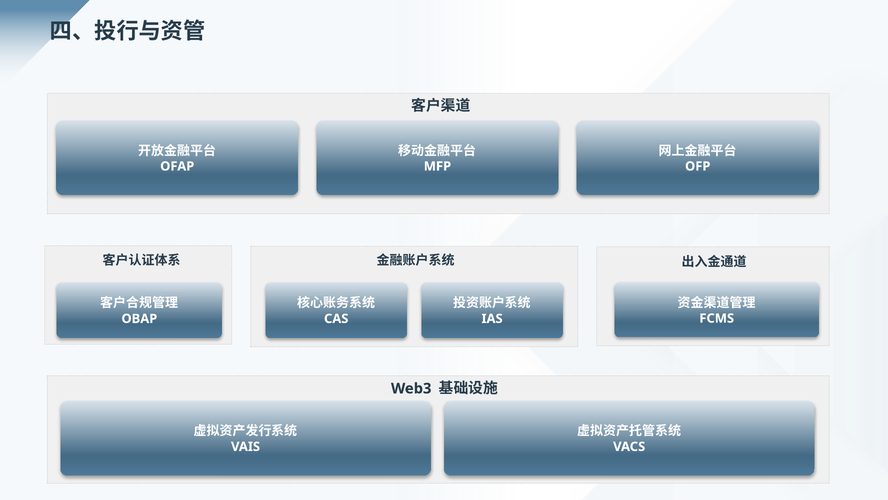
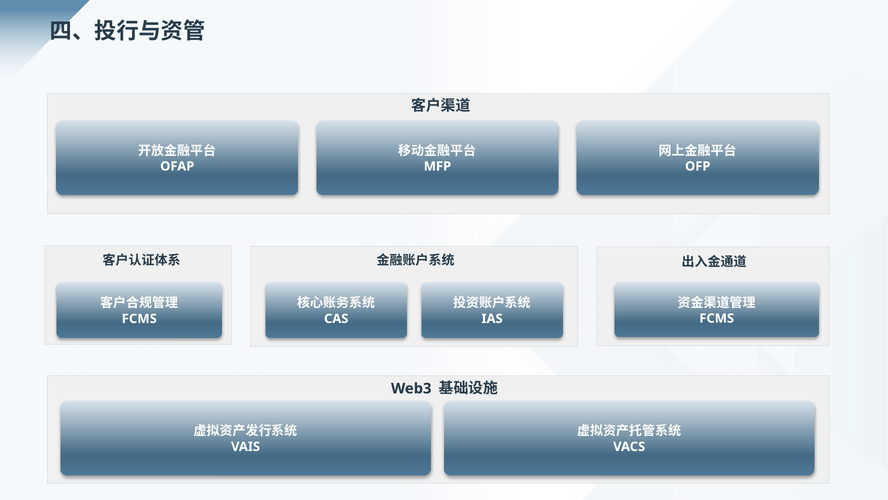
OBAP at (139, 318): OBAP -> FCMS
